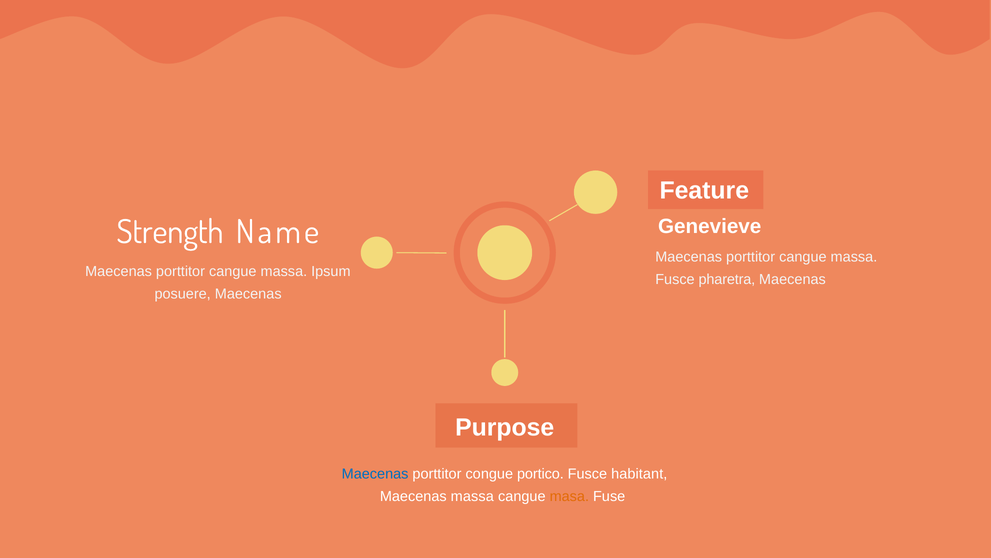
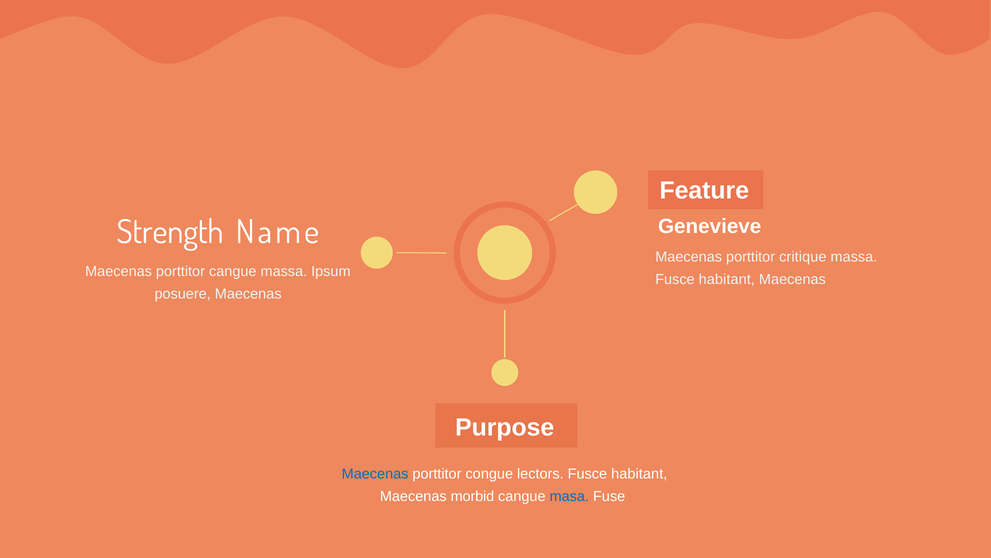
cangue at (803, 257): cangue -> critique
pharetra at (727, 279): pharetra -> habitant
portico: portico -> lectors
Maecenas massa: massa -> morbid
masa colour: orange -> blue
